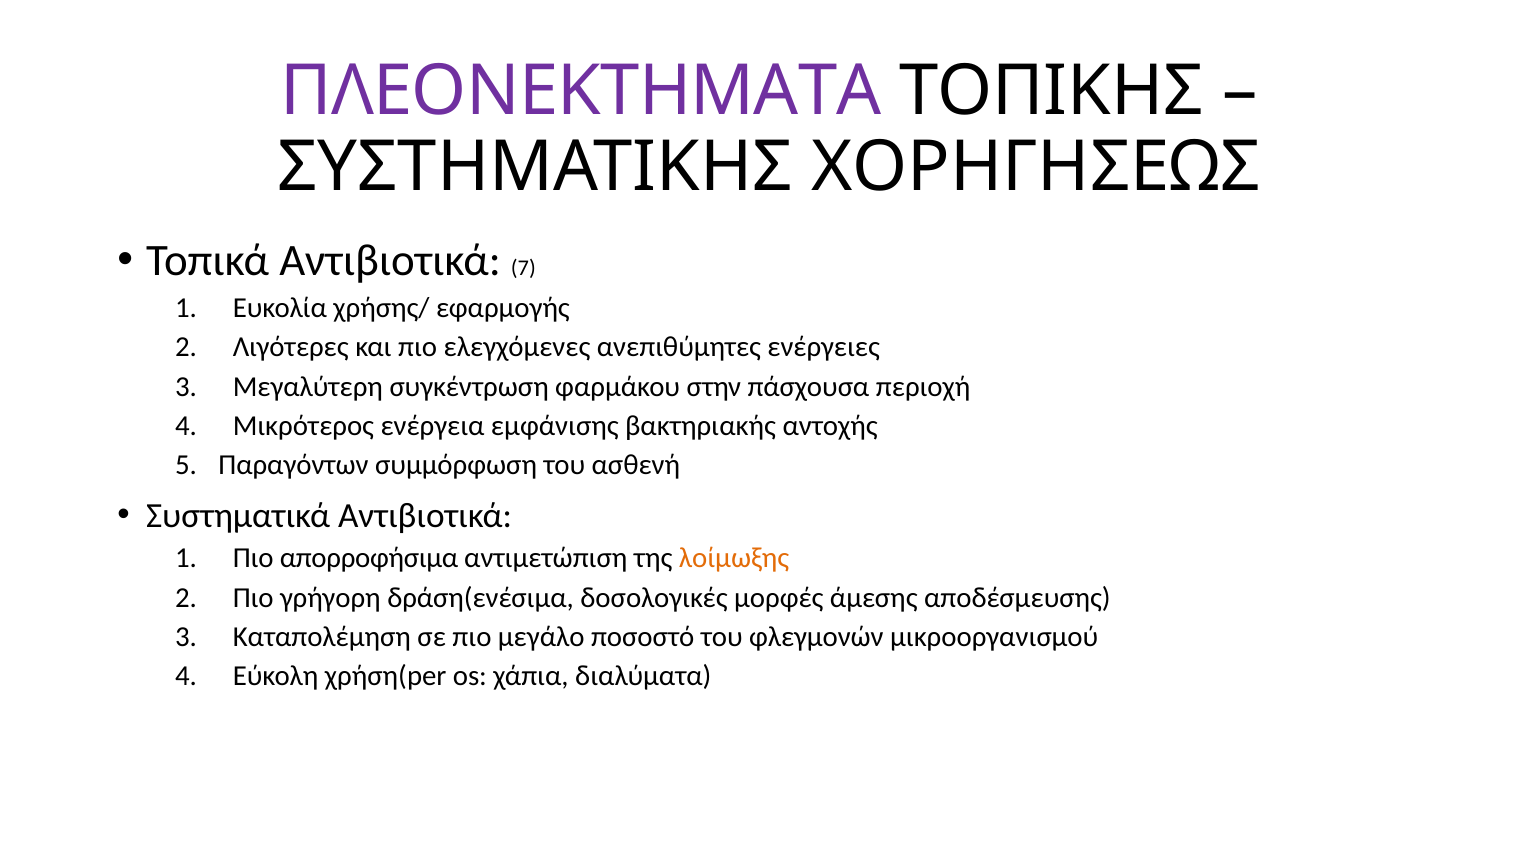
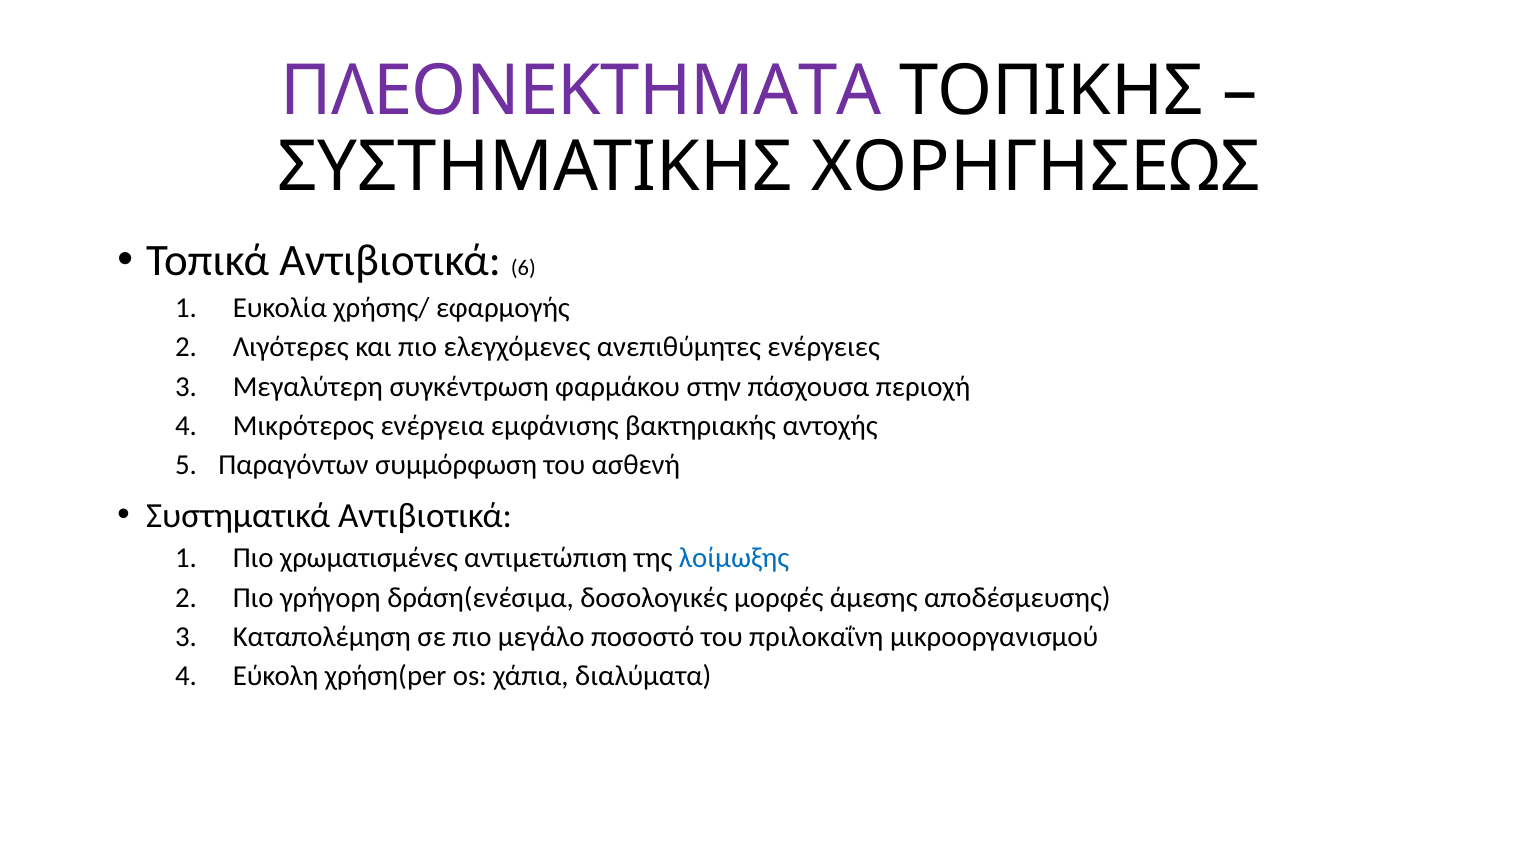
7: 7 -> 6
απορροφήσιμα: απορροφήσιμα -> χρωματισμένες
λοίμωξης colour: orange -> blue
φλεγμονών: φλεγμονών -> πριλοκαΐνη
